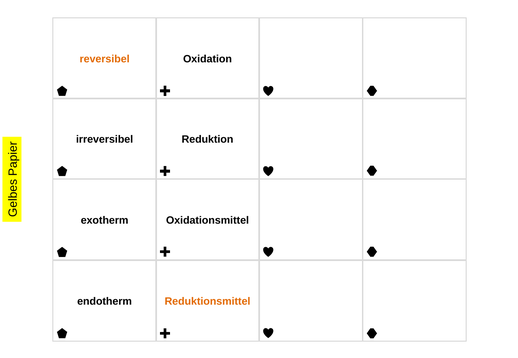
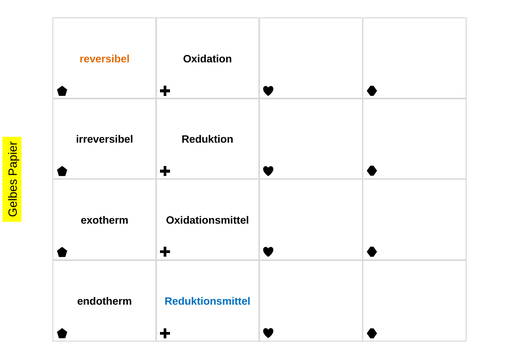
Reduktionsmittel colour: orange -> blue
